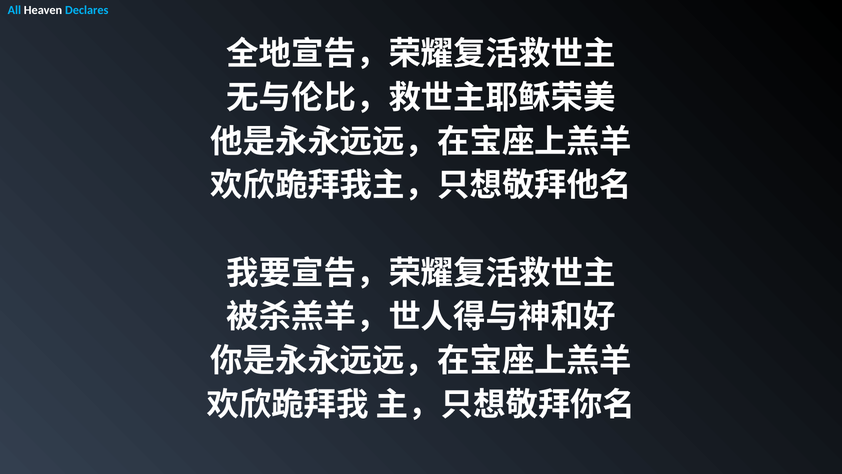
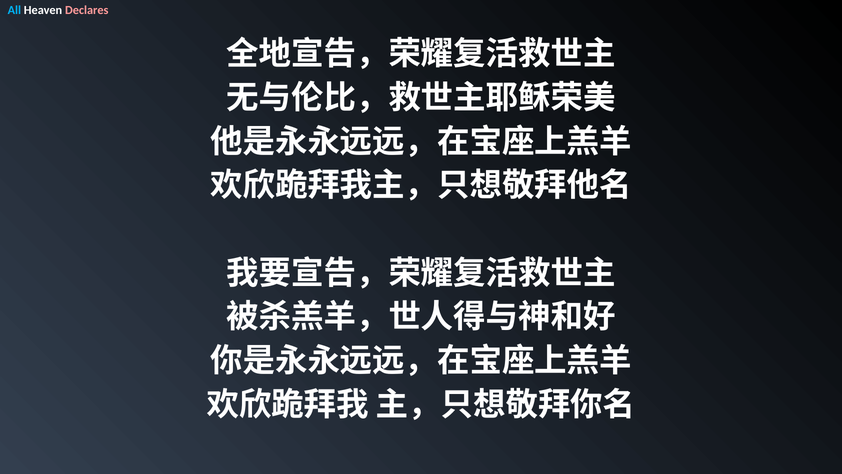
Declares colour: light blue -> pink
